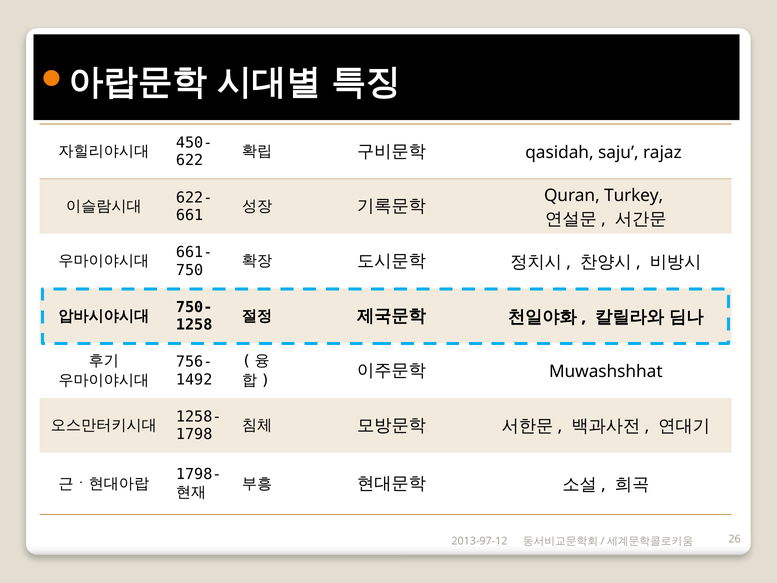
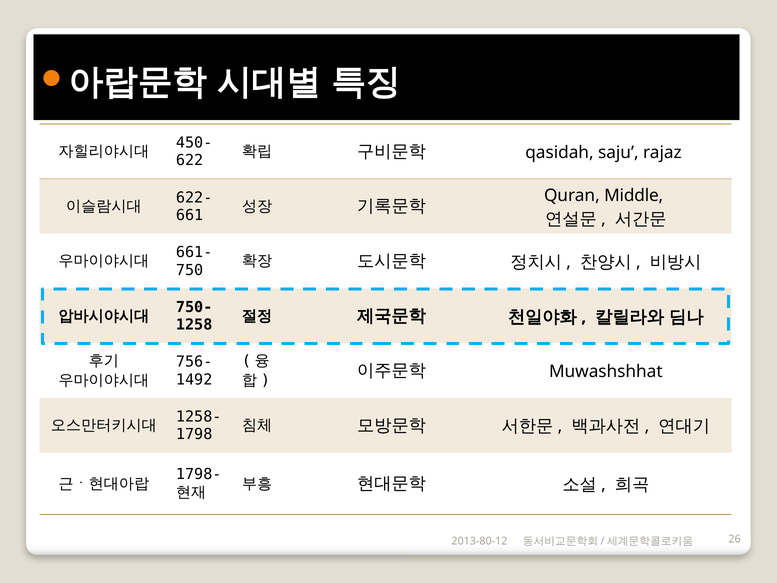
Turkey: Turkey -> Middle
2013-97-12: 2013-97-12 -> 2013-80-12
